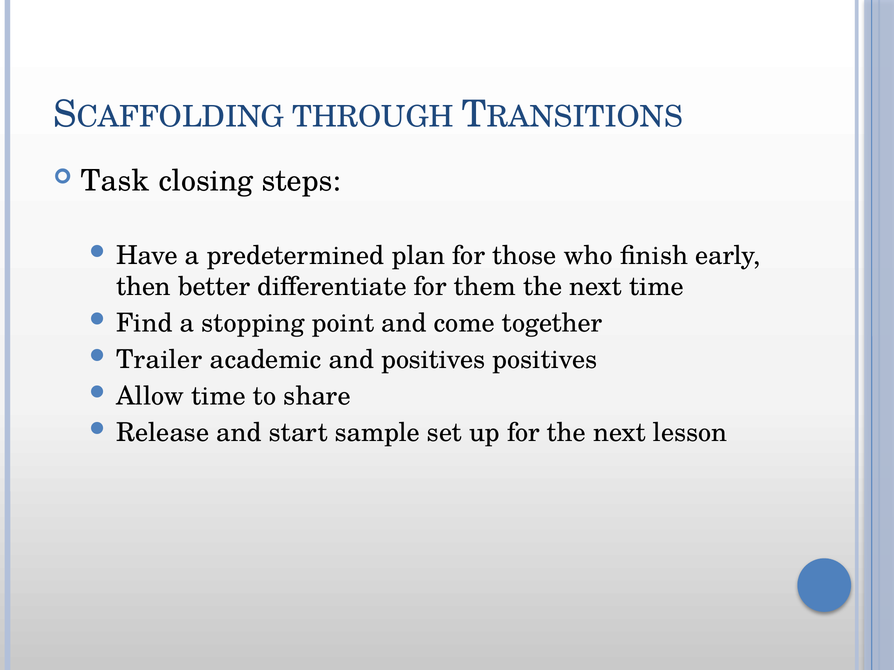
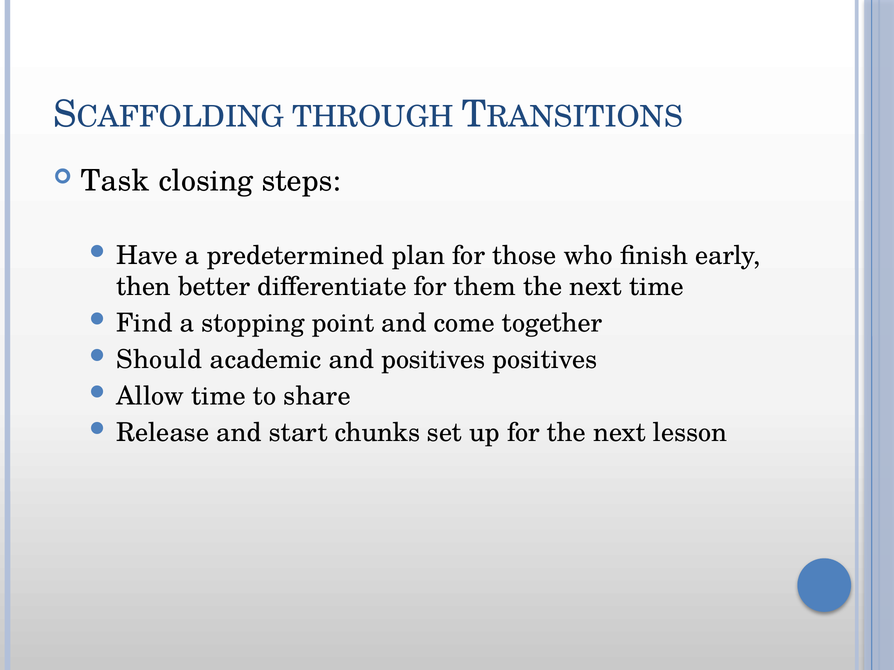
Trailer: Trailer -> Should
sample: sample -> chunks
